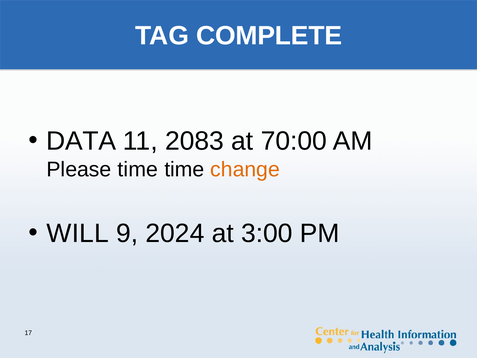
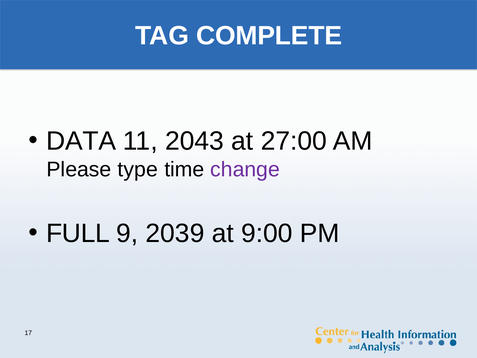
2083: 2083 -> 2043
70:00: 70:00 -> 27:00
Please time: time -> type
change colour: orange -> purple
WILL: WILL -> FULL
2024: 2024 -> 2039
3:00: 3:00 -> 9:00
